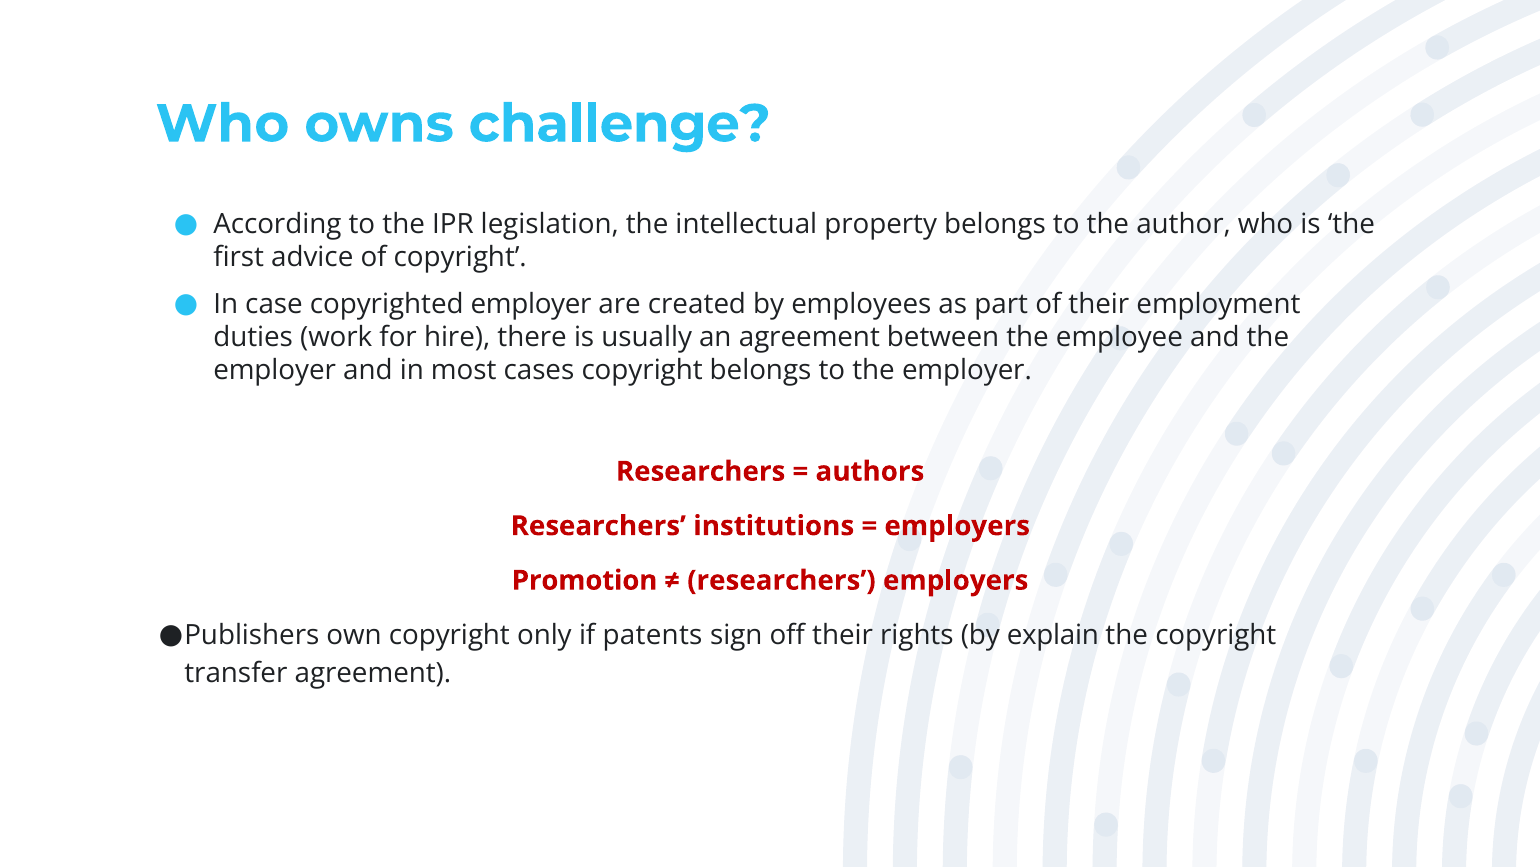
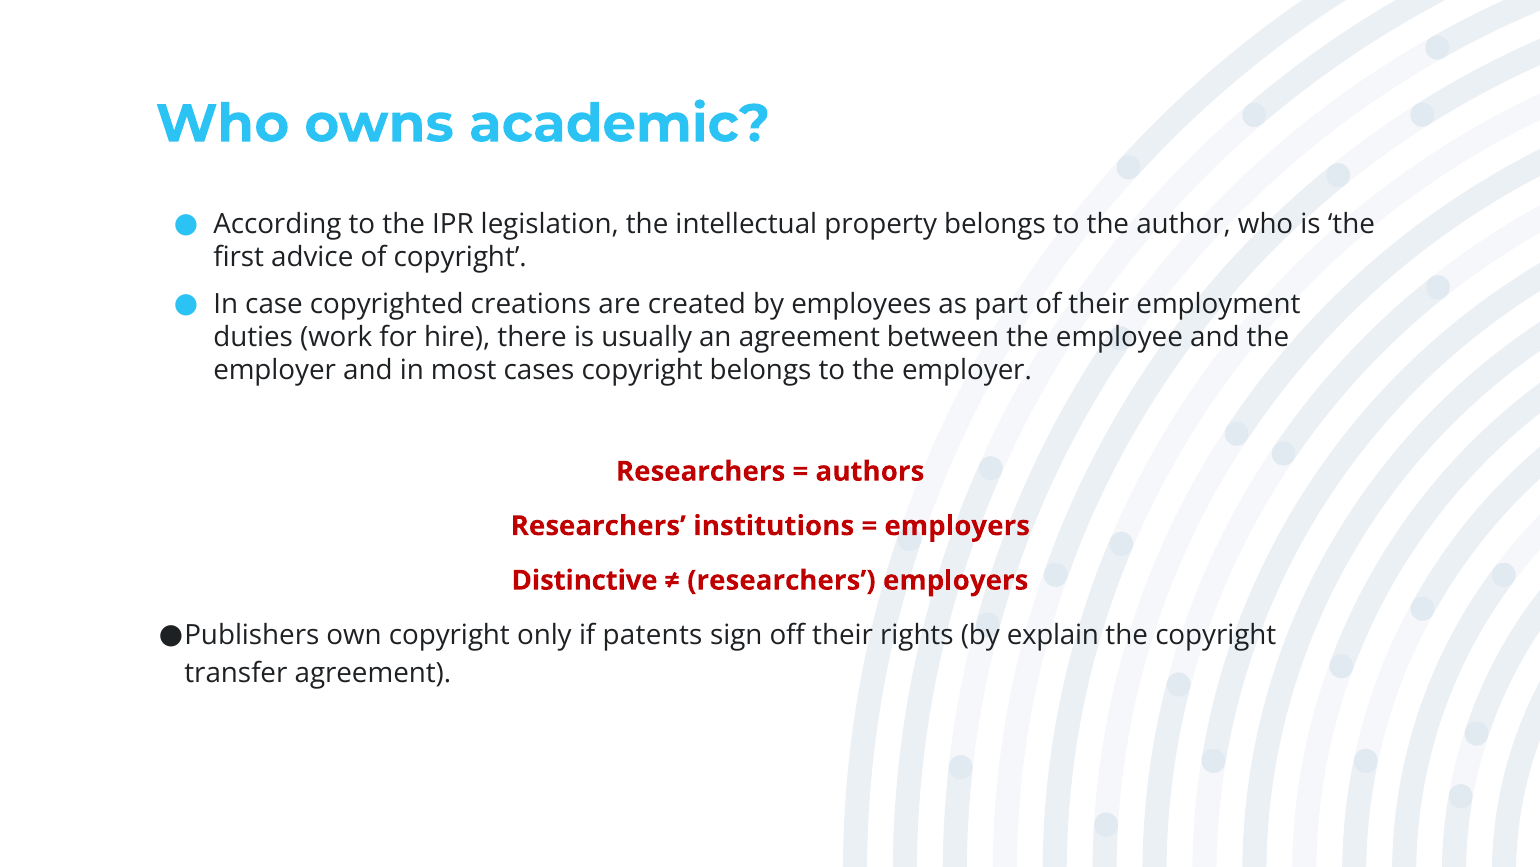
challenge: challenge -> academic
copyrighted employer: employer -> creations
Promotion: Promotion -> Distinctive
